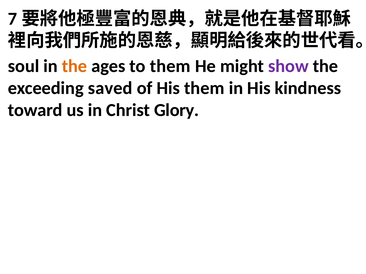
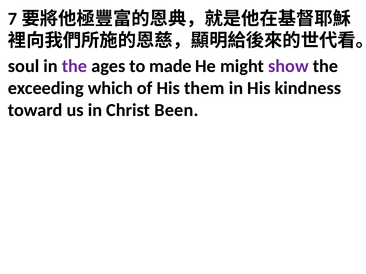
the at (75, 66) colour: orange -> purple
to them: them -> made
saved: saved -> which
Glory: Glory -> Been
